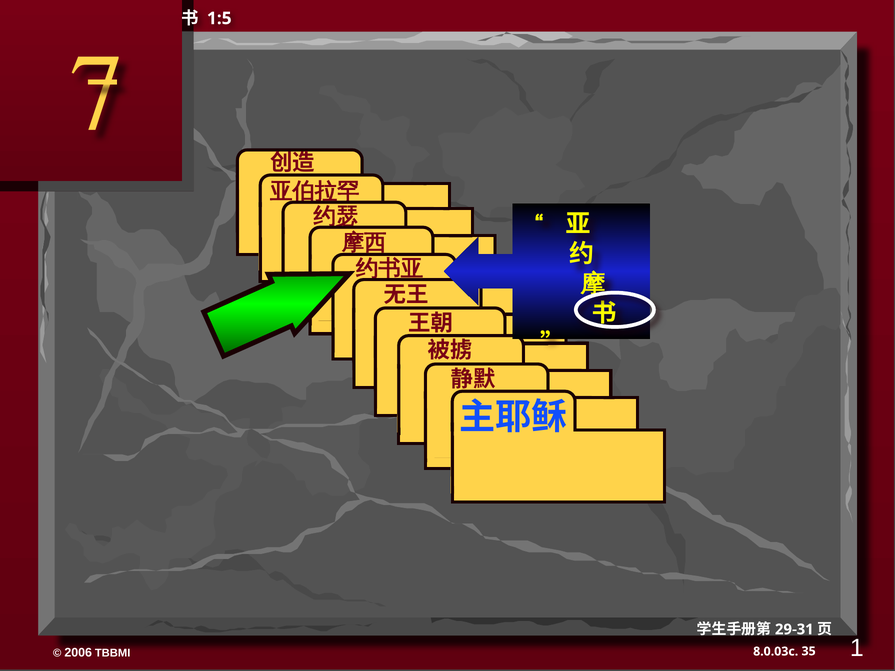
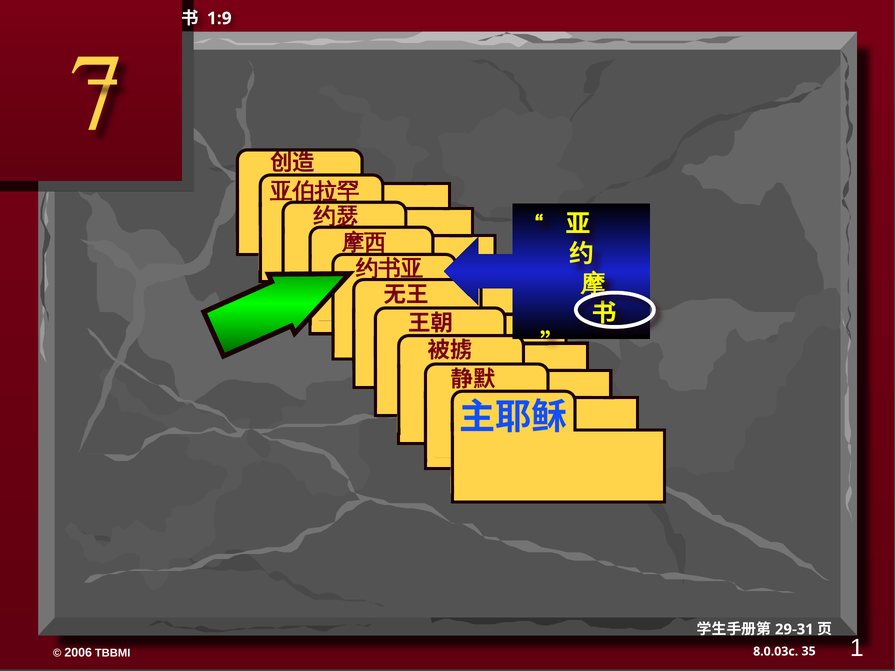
1:5: 1:5 -> 1:9
